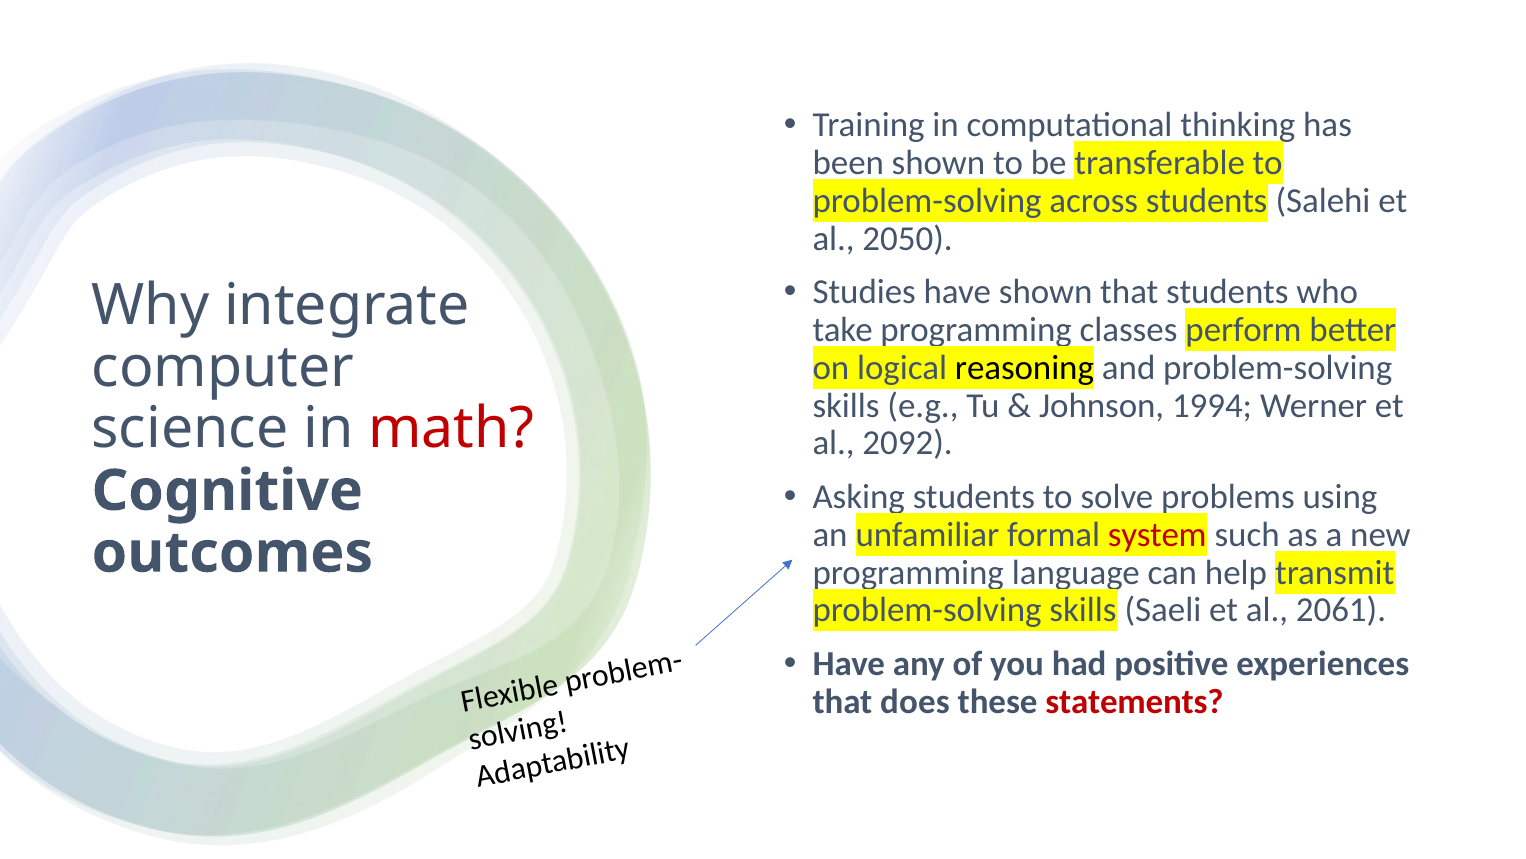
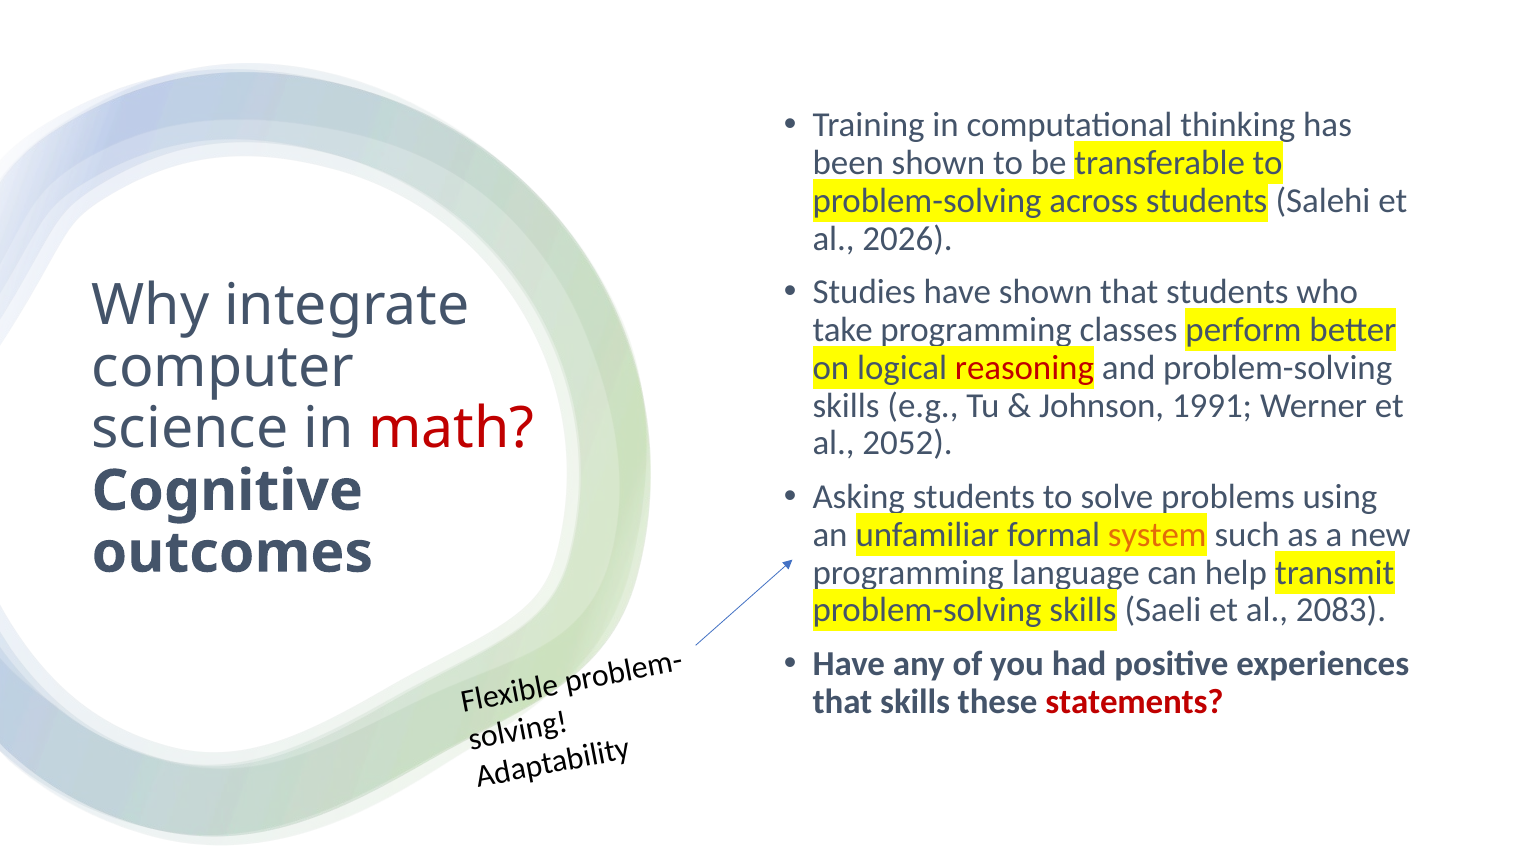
2050: 2050 -> 2026
reasoning colour: black -> red
1994: 1994 -> 1991
2092: 2092 -> 2052
system colour: red -> orange
2061: 2061 -> 2083
that does: does -> skills
